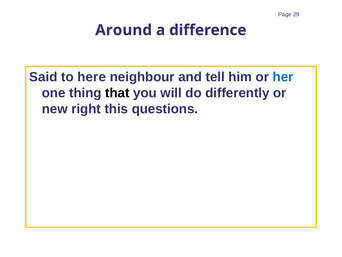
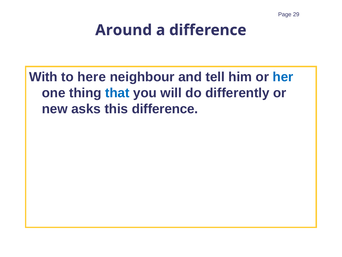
Said: Said -> With
that colour: black -> blue
right: right -> asks
this questions: questions -> difference
